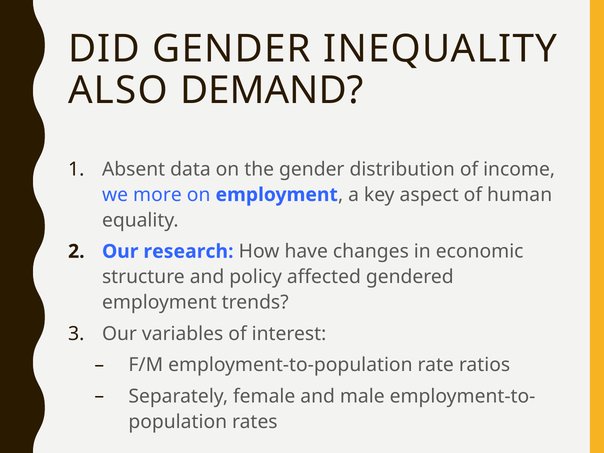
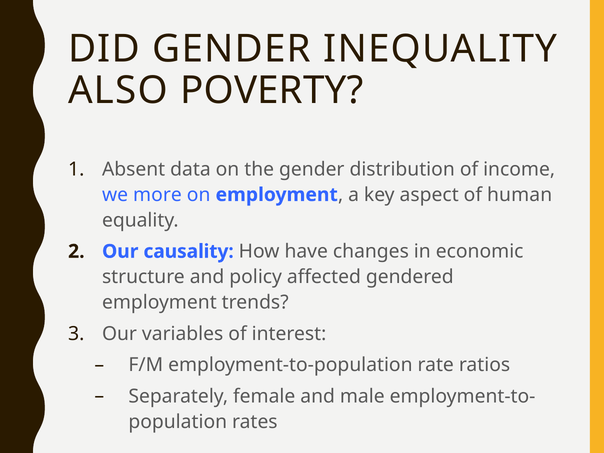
DEMAND: DEMAND -> POVERTY
research: research -> causality
